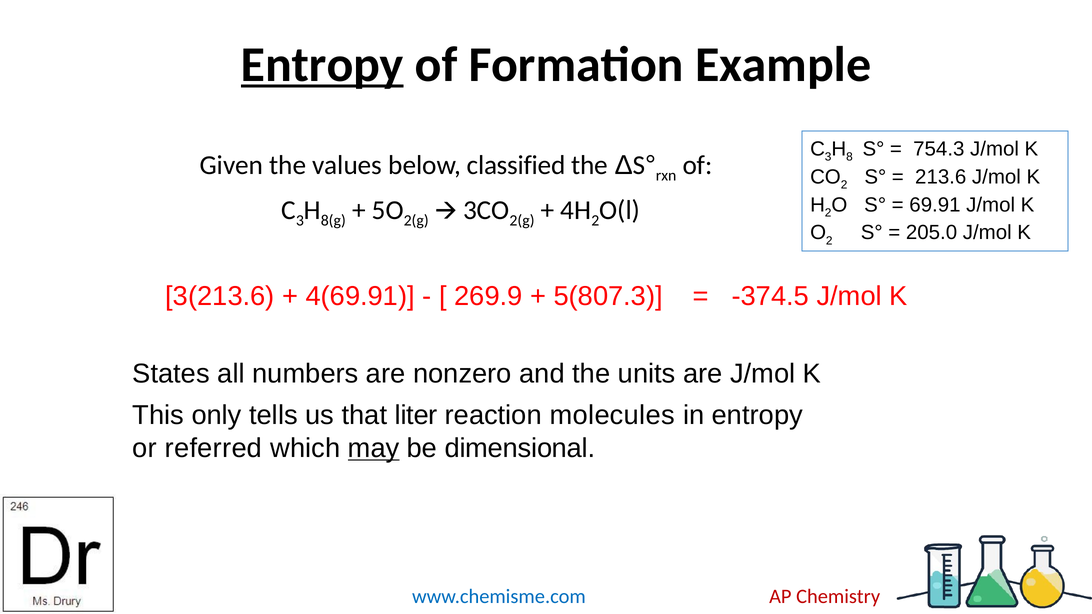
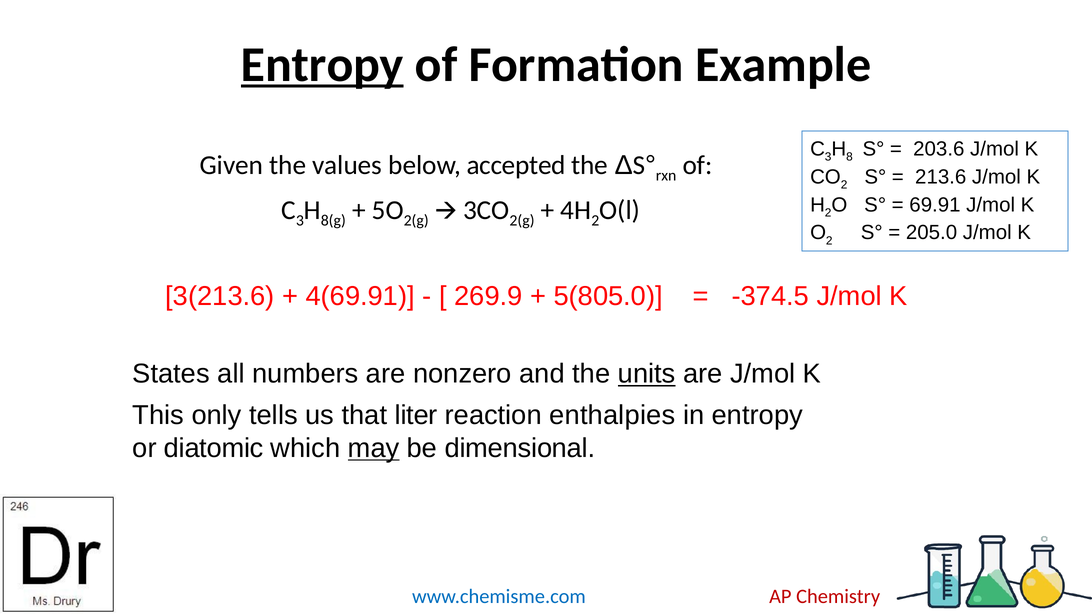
754.3: 754.3 -> 203.6
classified: classified -> accepted
5(807.3: 5(807.3 -> 5(805.0
units underline: none -> present
molecules: molecules -> enthalpies
referred: referred -> diatomic
